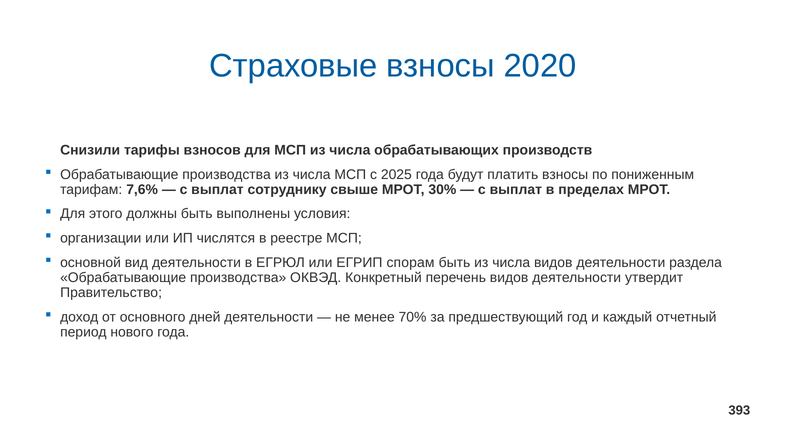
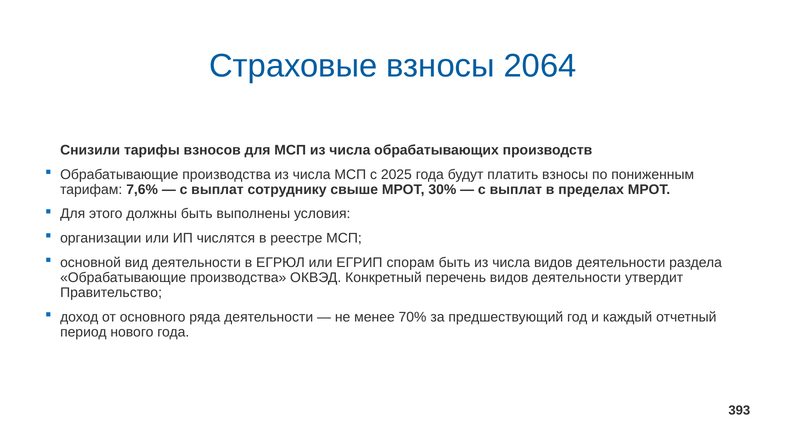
2020: 2020 -> 2064
дней: дней -> ряда
